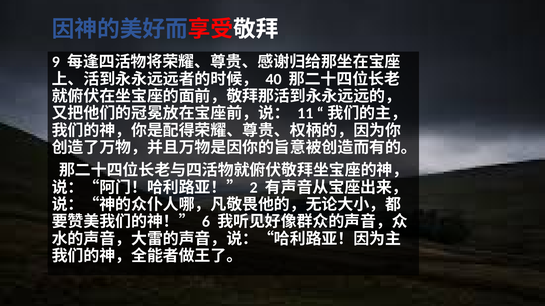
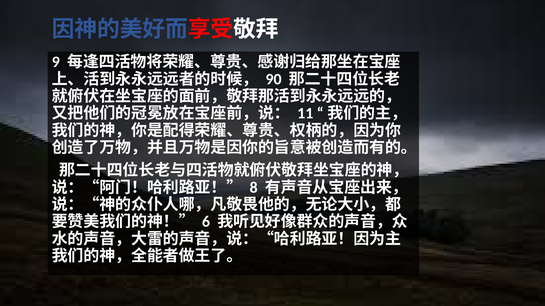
40: 40 -> 90
2: 2 -> 8
